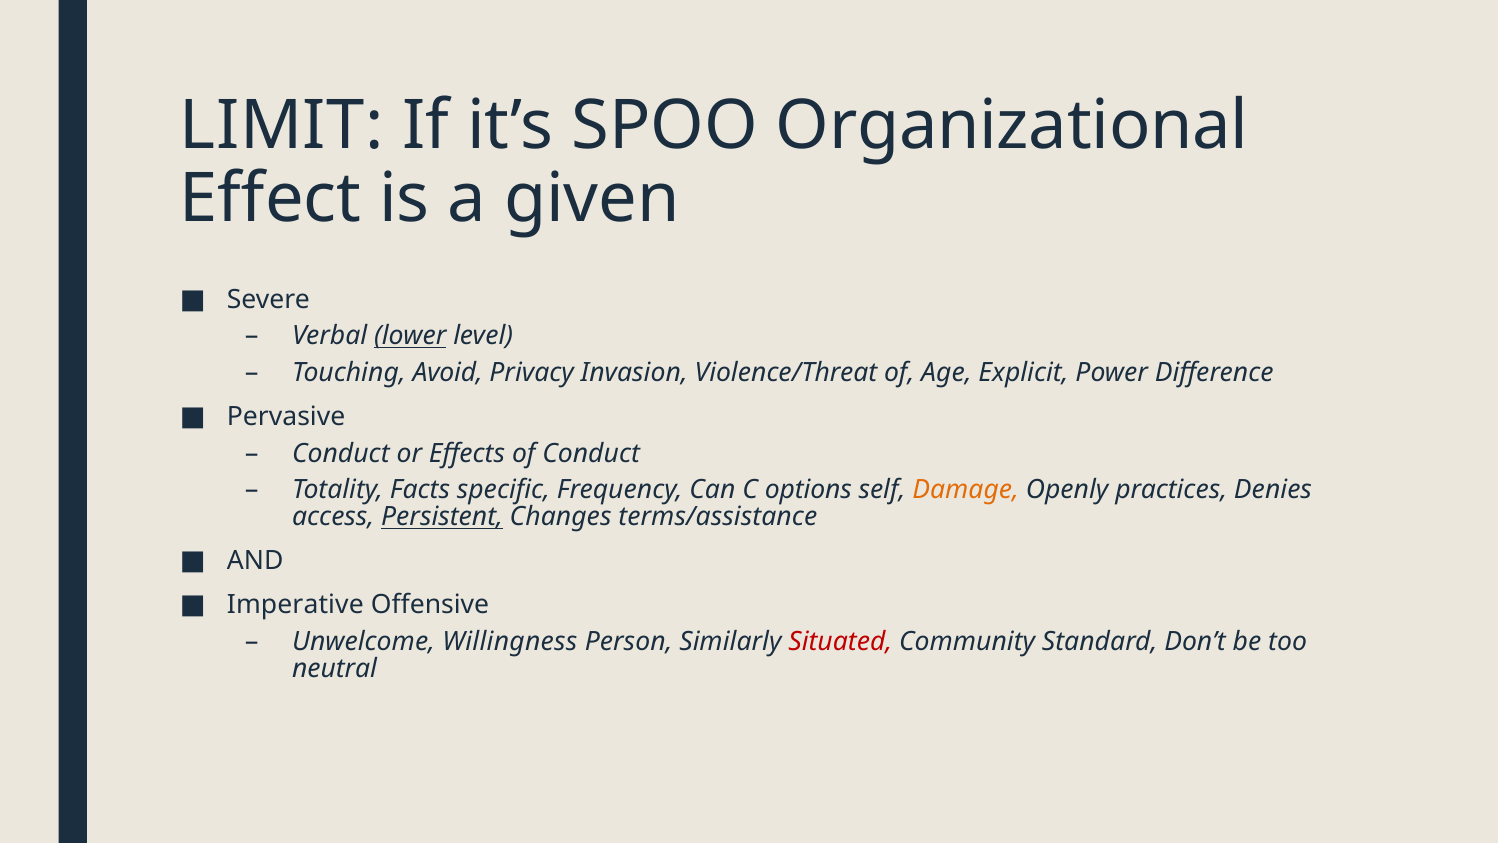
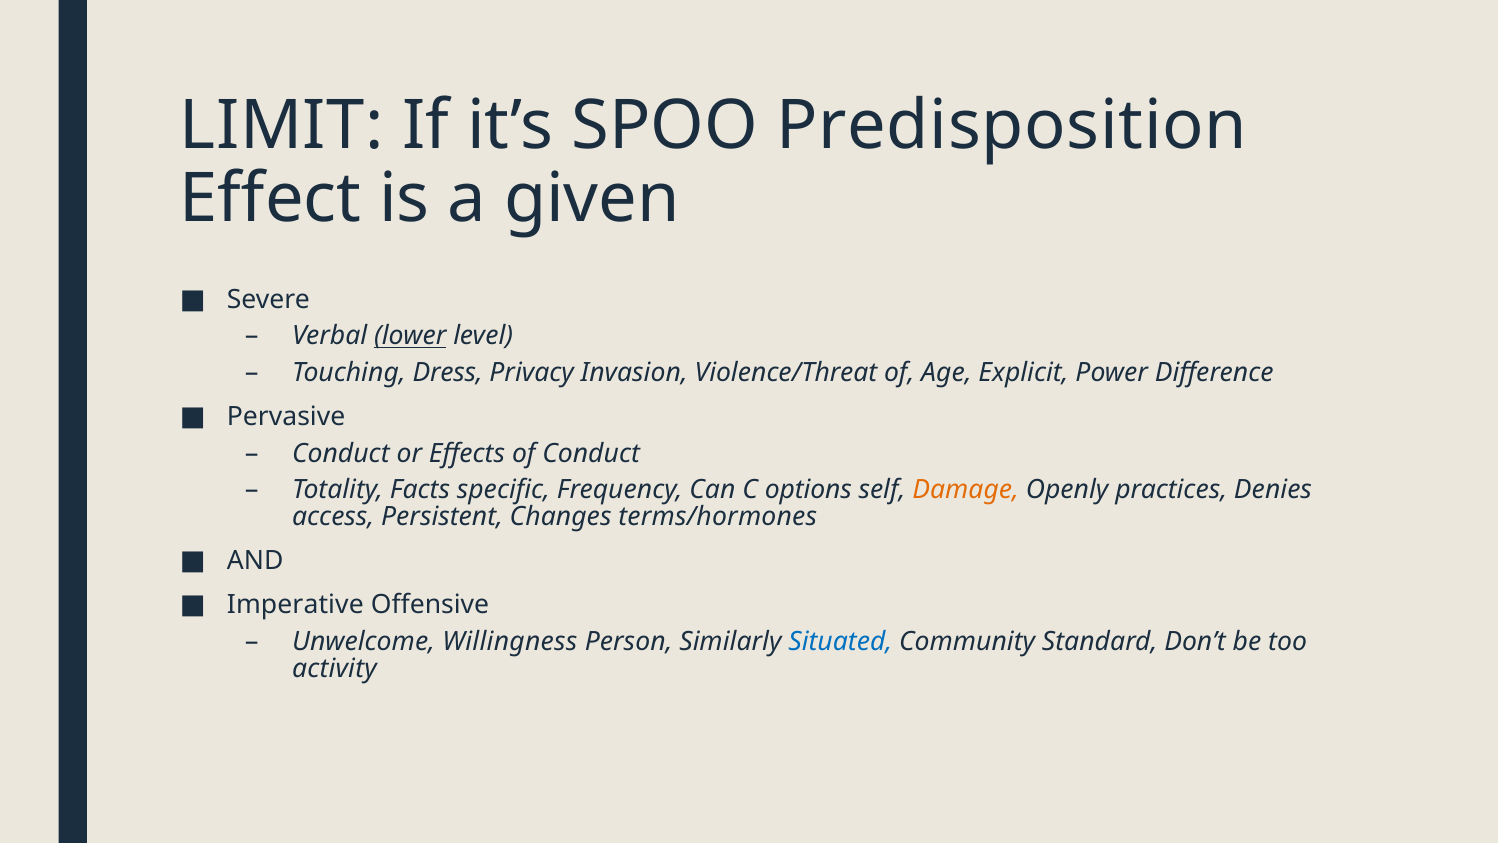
Organizational: Organizational -> Predisposition
Avoid: Avoid -> Dress
Persistent underline: present -> none
terms/assistance: terms/assistance -> terms/hormones
Situated colour: red -> blue
neutral: neutral -> activity
